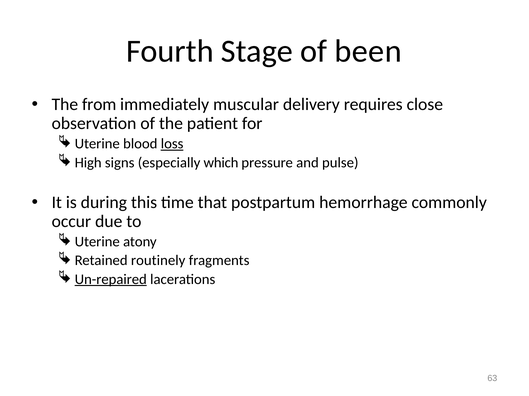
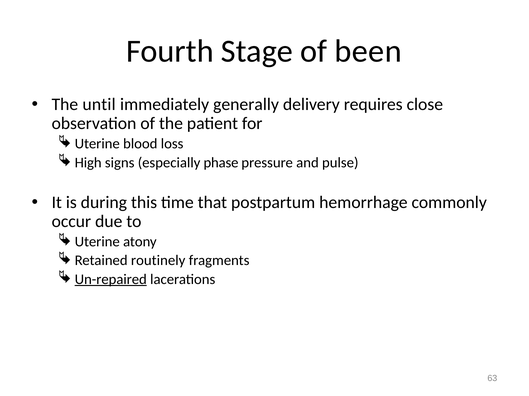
from: from -> until
muscular: muscular -> generally
loss underline: present -> none
which: which -> phase
